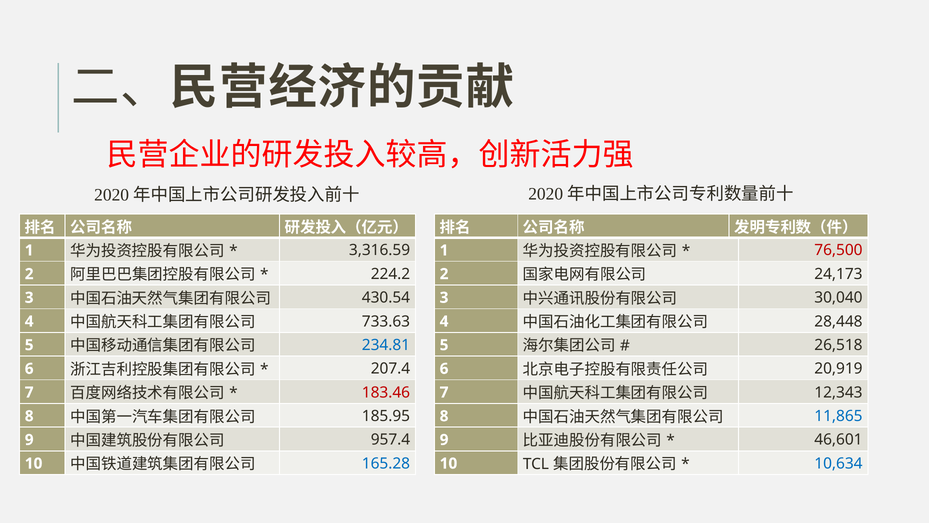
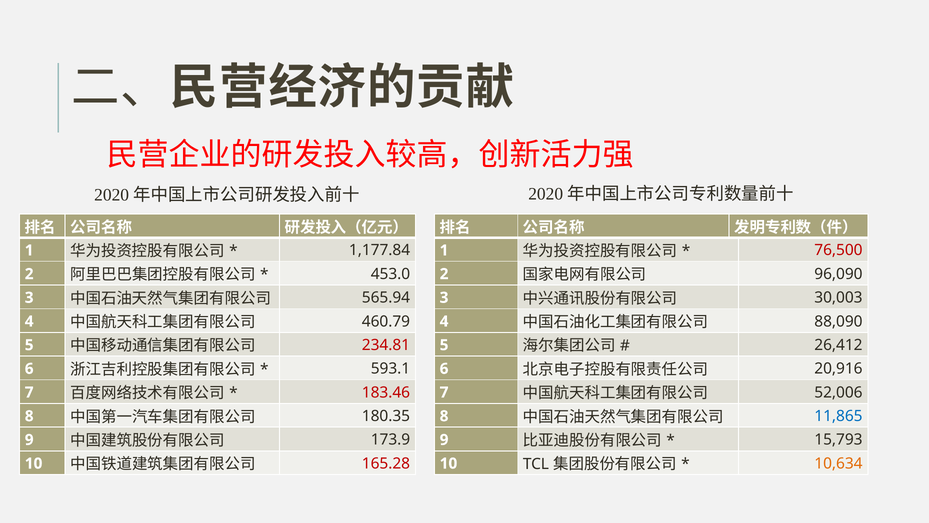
3,316.59: 3,316.59 -> 1,177.84
224.2: 224.2 -> 453.0
24,173: 24,173 -> 96,090
430.54: 430.54 -> 565.94
30,040: 30,040 -> 30,003
733.63: 733.63 -> 460.79
28,448: 28,448 -> 88,090
234.81 colour: blue -> red
26,518: 26,518 -> 26,412
207.4: 207.4 -> 593.1
20,919: 20,919 -> 20,916
12,343: 12,343 -> 52,006
185.95: 185.95 -> 180.35
957.4: 957.4 -> 173.9
46,601: 46,601 -> 15,793
165.28 colour: blue -> red
10,634 colour: blue -> orange
